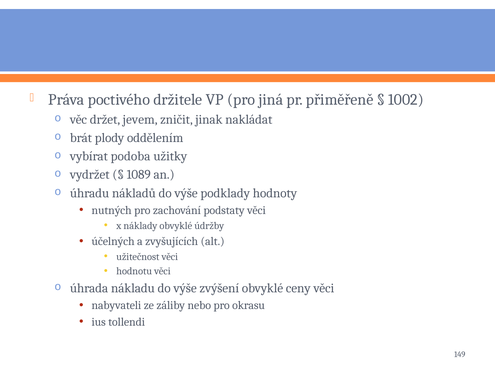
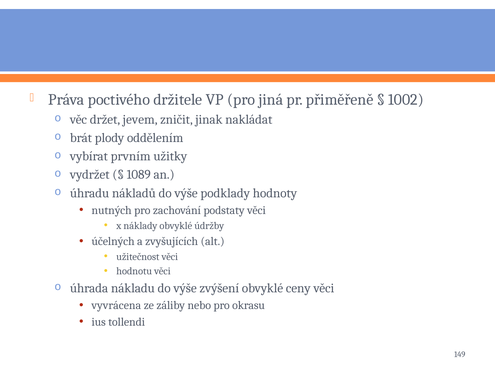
podoba: podoba -> prvním
nabyvateli: nabyvateli -> vyvrácena
